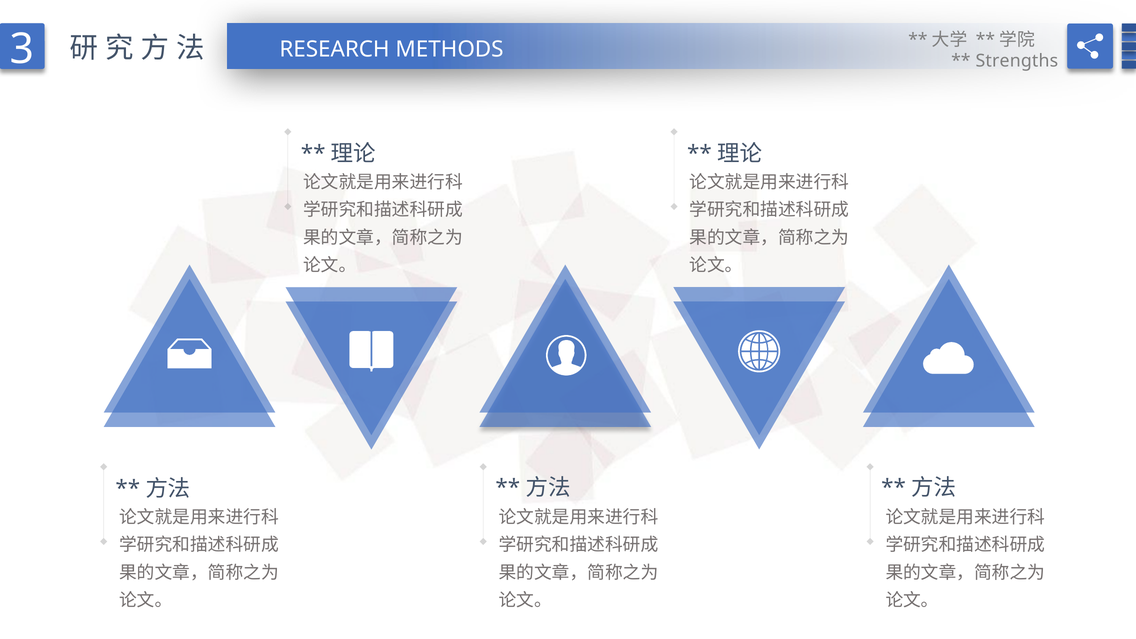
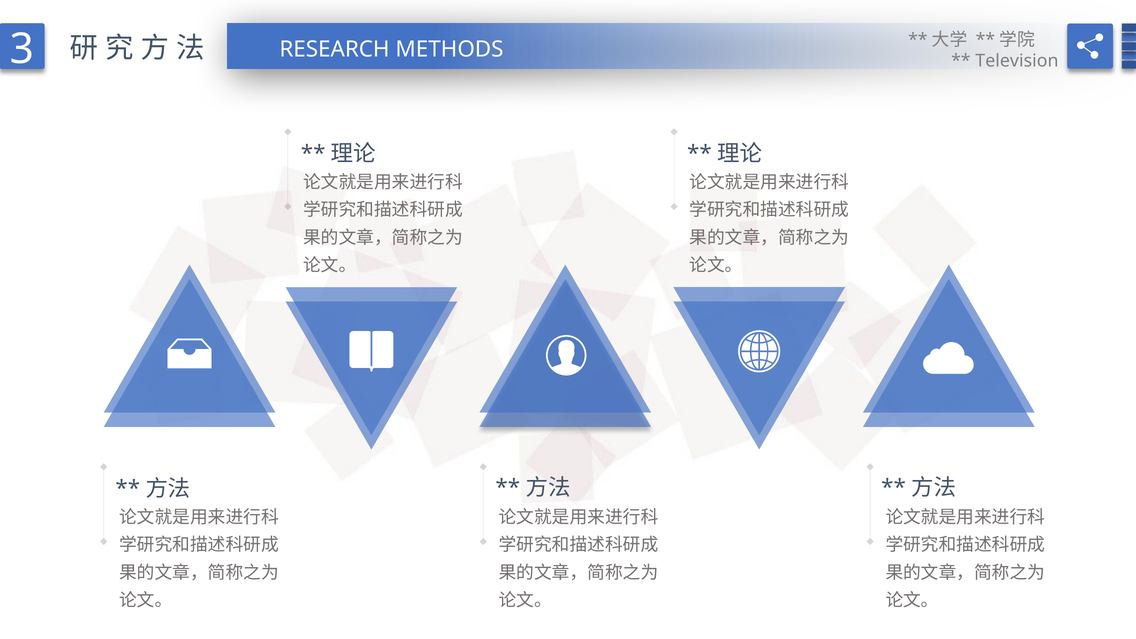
Strengths: Strengths -> Television
